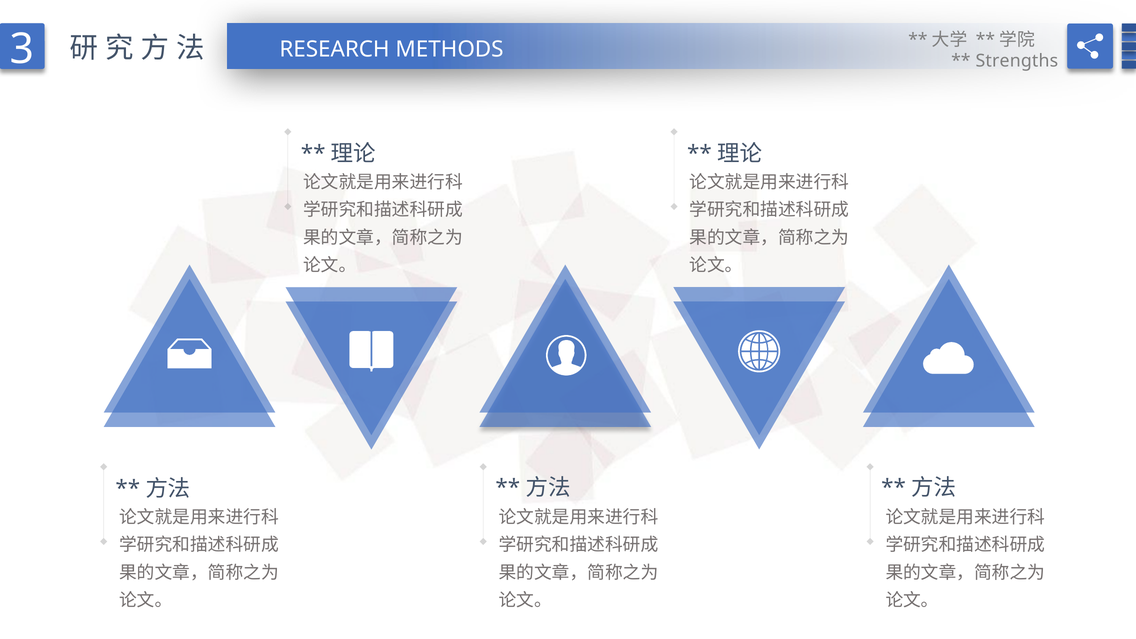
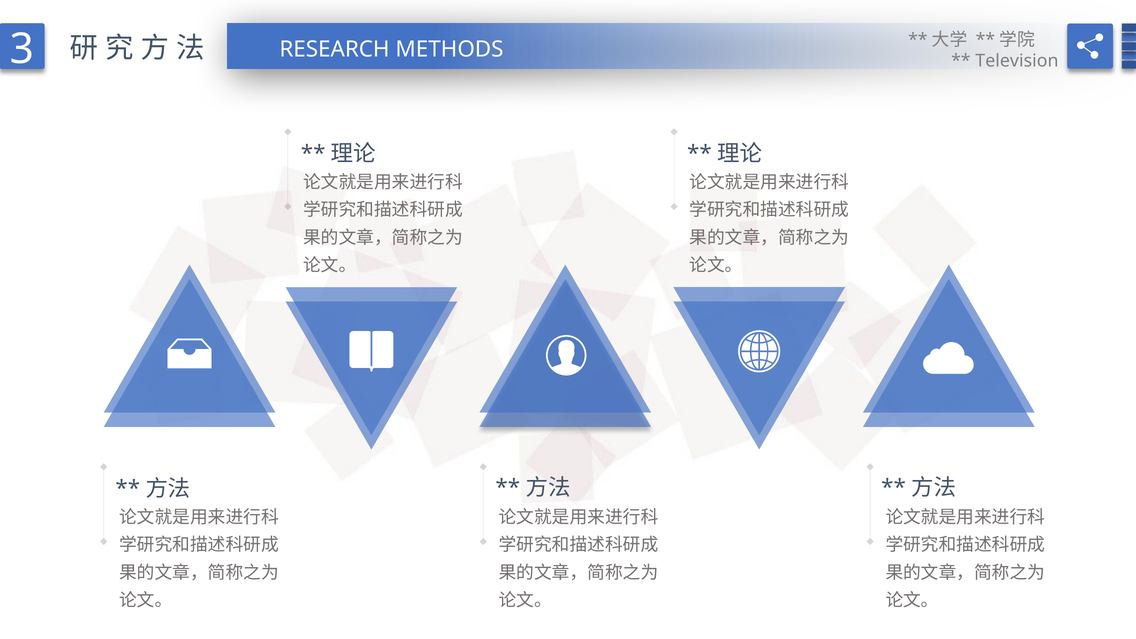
Strengths: Strengths -> Television
